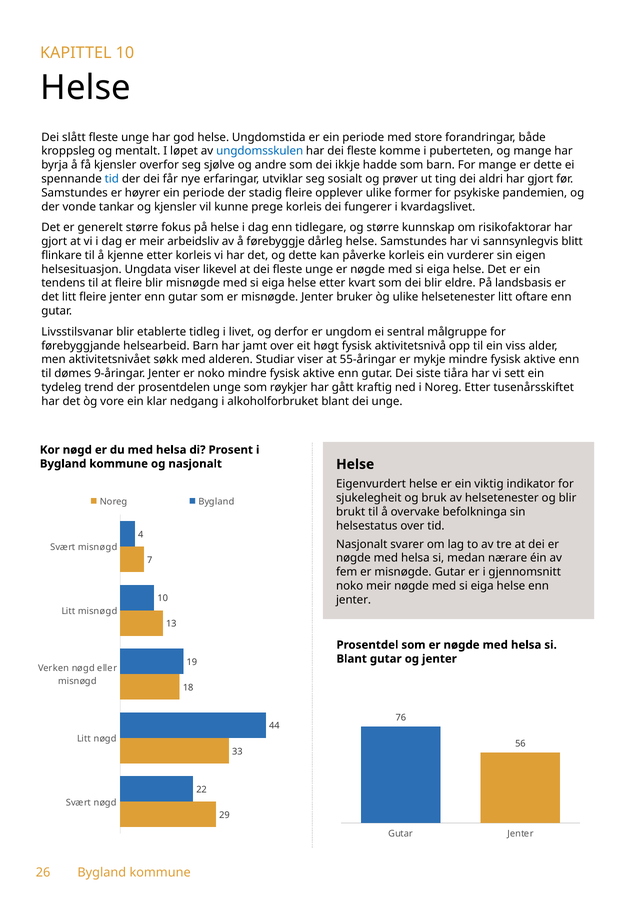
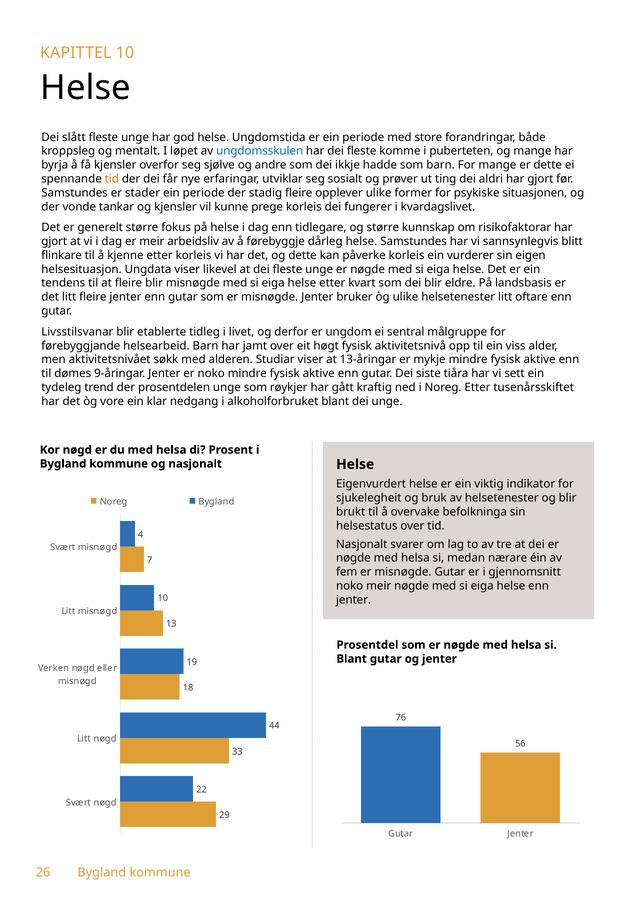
tid at (112, 179) colour: blue -> orange
høyrer: høyrer -> stader
pandemien: pandemien -> situasjonen
55-åringar: 55-åringar -> 13-åringar
